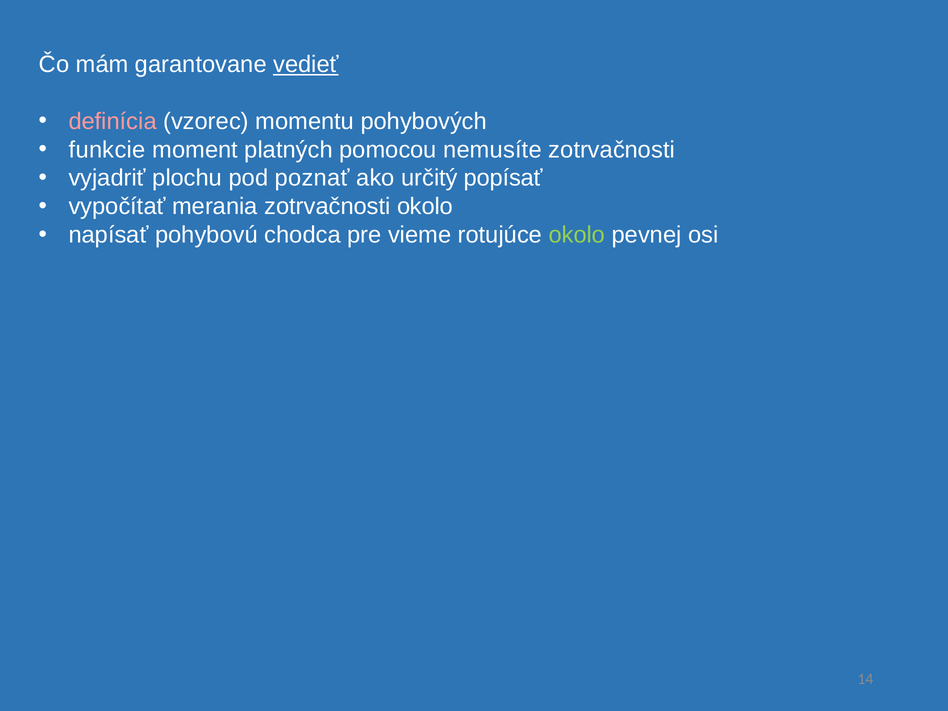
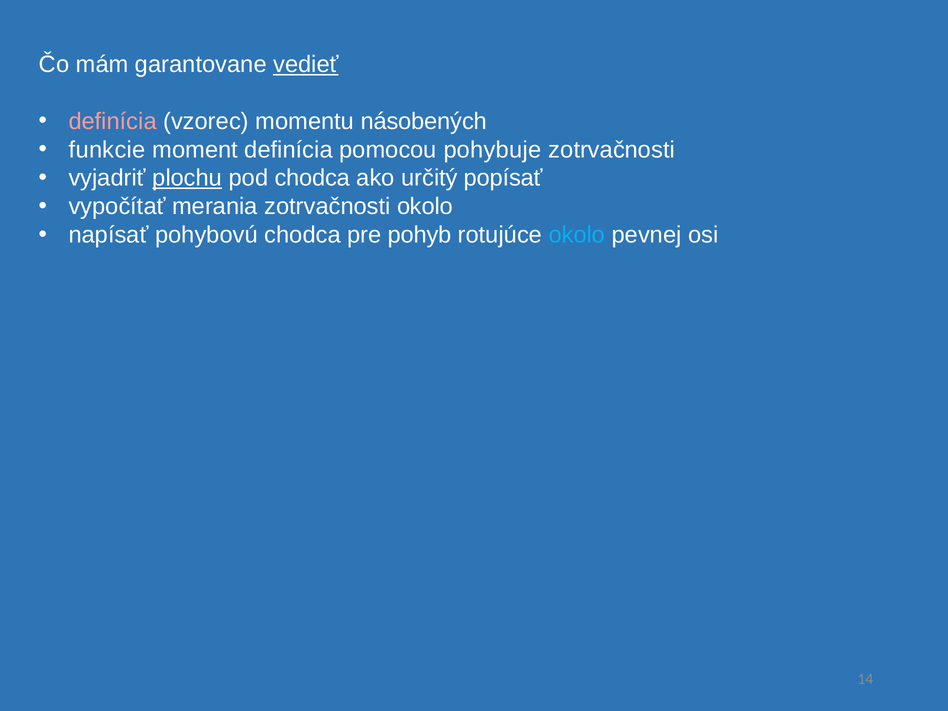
pohybových: pohybových -> násobených
moment platných: platných -> definícia
nemusíte: nemusíte -> pohybuje
plochu underline: none -> present
pod poznať: poznať -> chodca
vieme: vieme -> pohyb
okolo at (577, 235) colour: light green -> light blue
